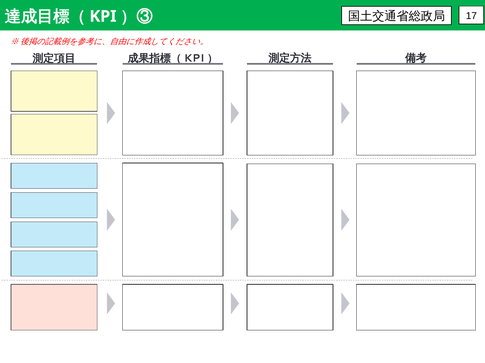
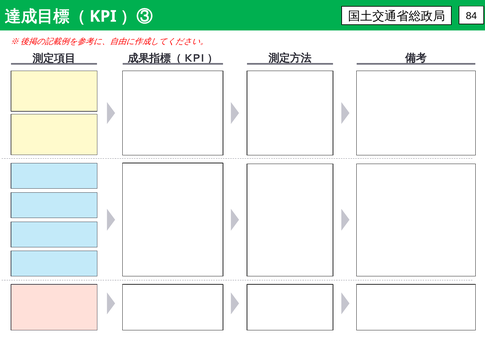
17: 17 -> 84
